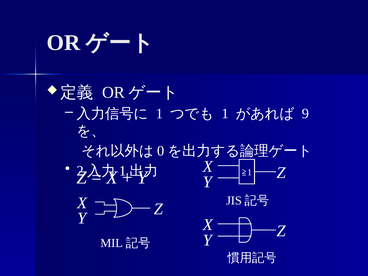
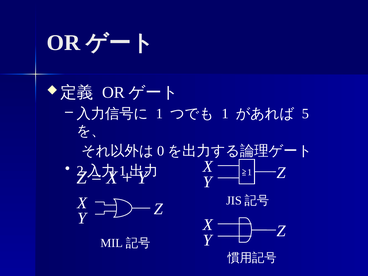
9: 9 -> 5
